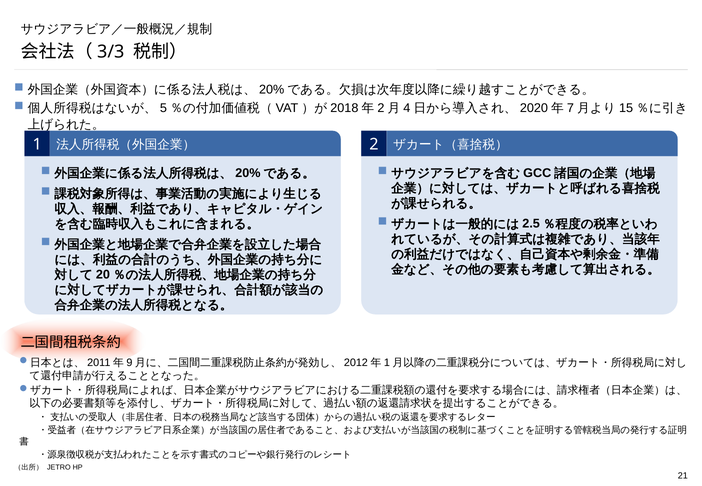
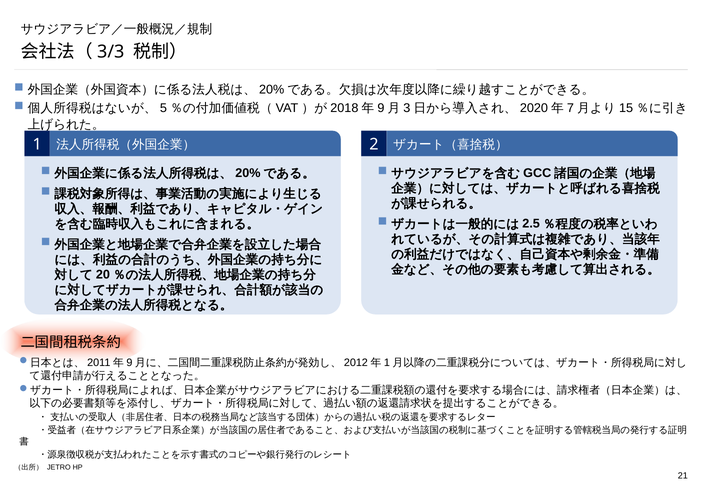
2 at (381, 108): 2 -> 9
4: 4 -> 3
